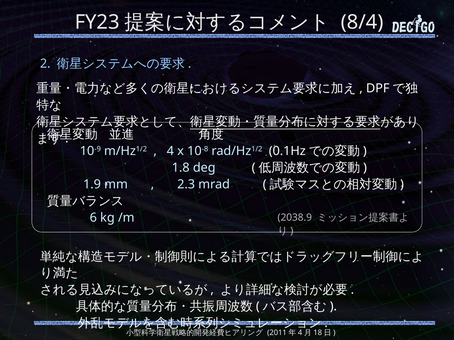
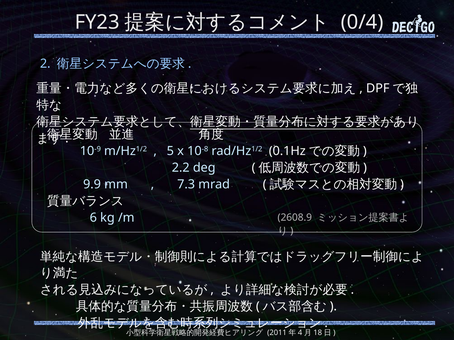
8/4: 8/4 -> 0/4
4: 4 -> 5
1.8: 1.8 -> 2.2
1.9: 1.9 -> 9.9
2.3: 2.3 -> 7.3
2038.9: 2038.9 -> 2608.9
